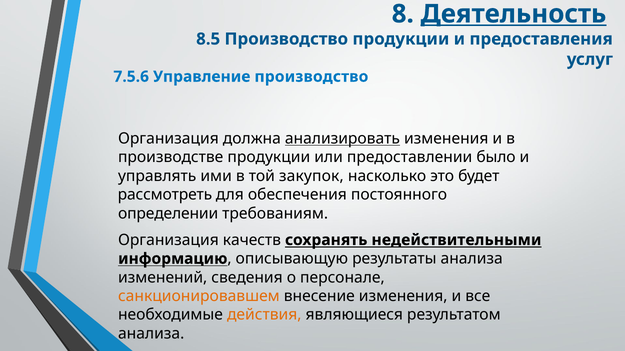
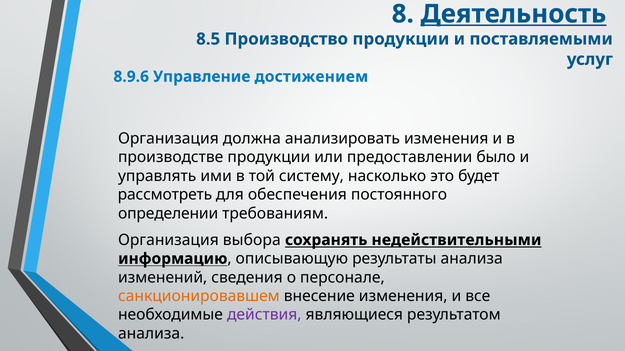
предоставления: предоставления -> поставляемыми
7.5.6: 7.5.6 -> 8.9.6
Управление производство: производство -> достижением
анализировать underline: present -> none
закупок: закупок -> систему
качеств: качеств -> выбора
действия colour: orange -> purple
